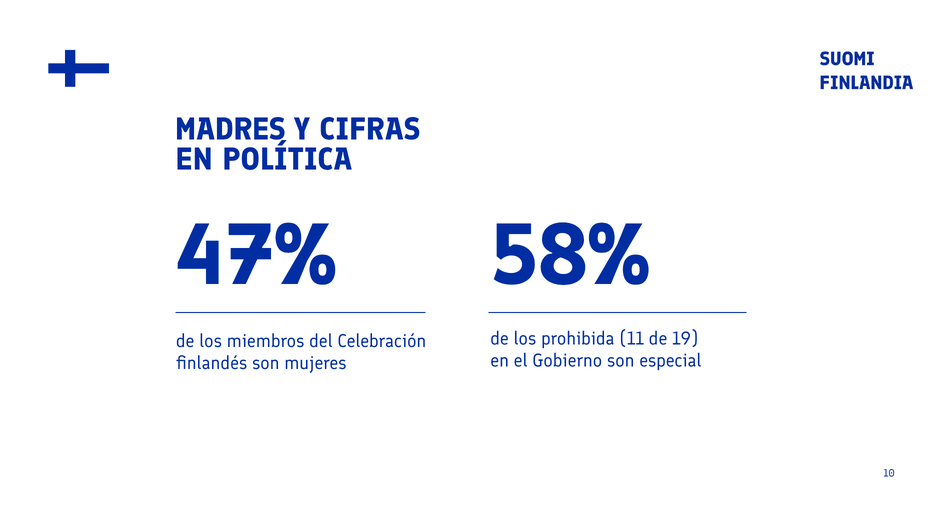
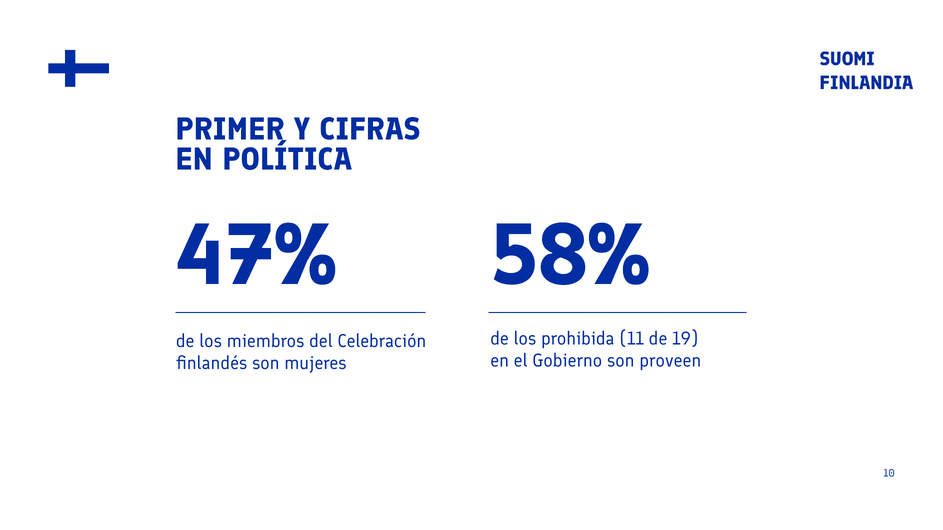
MADRES: MADRES -> PRIMER
especial: especial -> proveen
